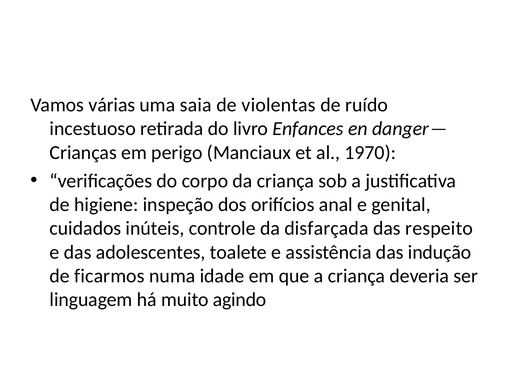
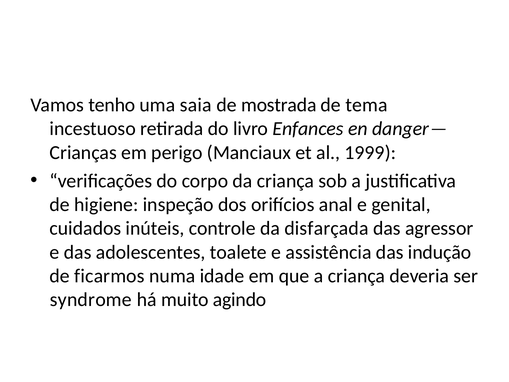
várias: várias -> tenho
violentas: violentas -> mostrada
ruído: ruído -> tema
1970: 1970 -> 1999
respeito: respeito -> agressor
linguagem: linguagem -> syndrome
